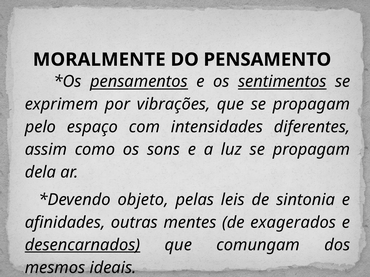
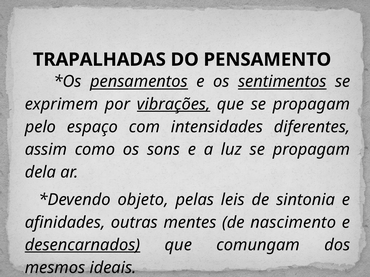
MORALMENTE: MORALMENTE -> TRAPALHADAS
vibrações underline: none -> present
exagerados: exagerados -> nascimento
